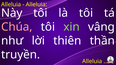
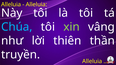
Chúa colour: pink -> light blue
